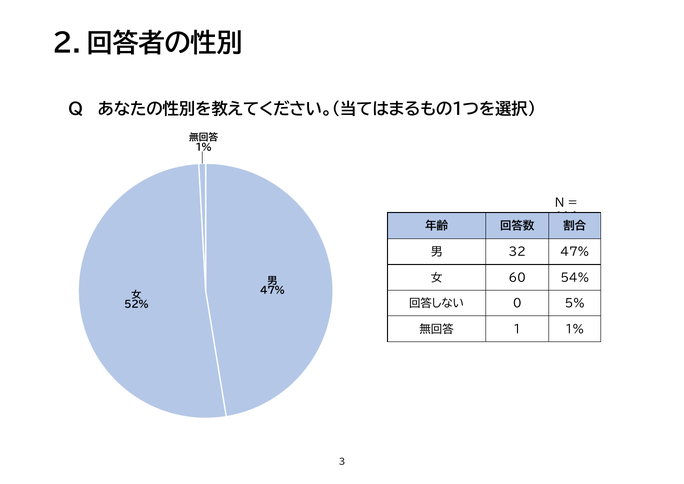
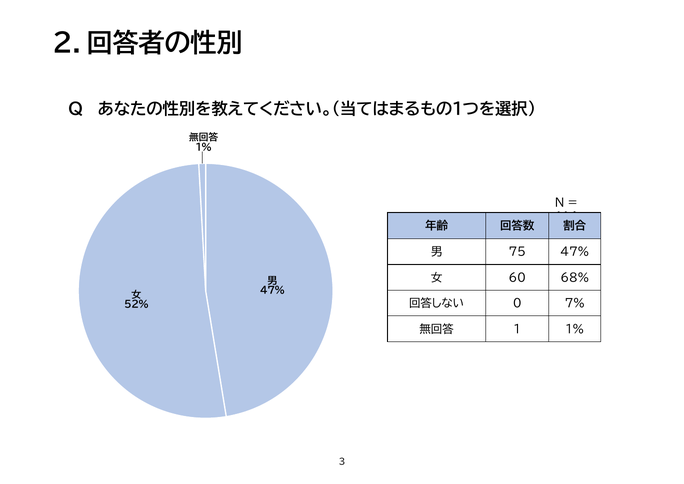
32: 32 -> 75
54%: 54% -> 68%
5%: 5% -> 7%
